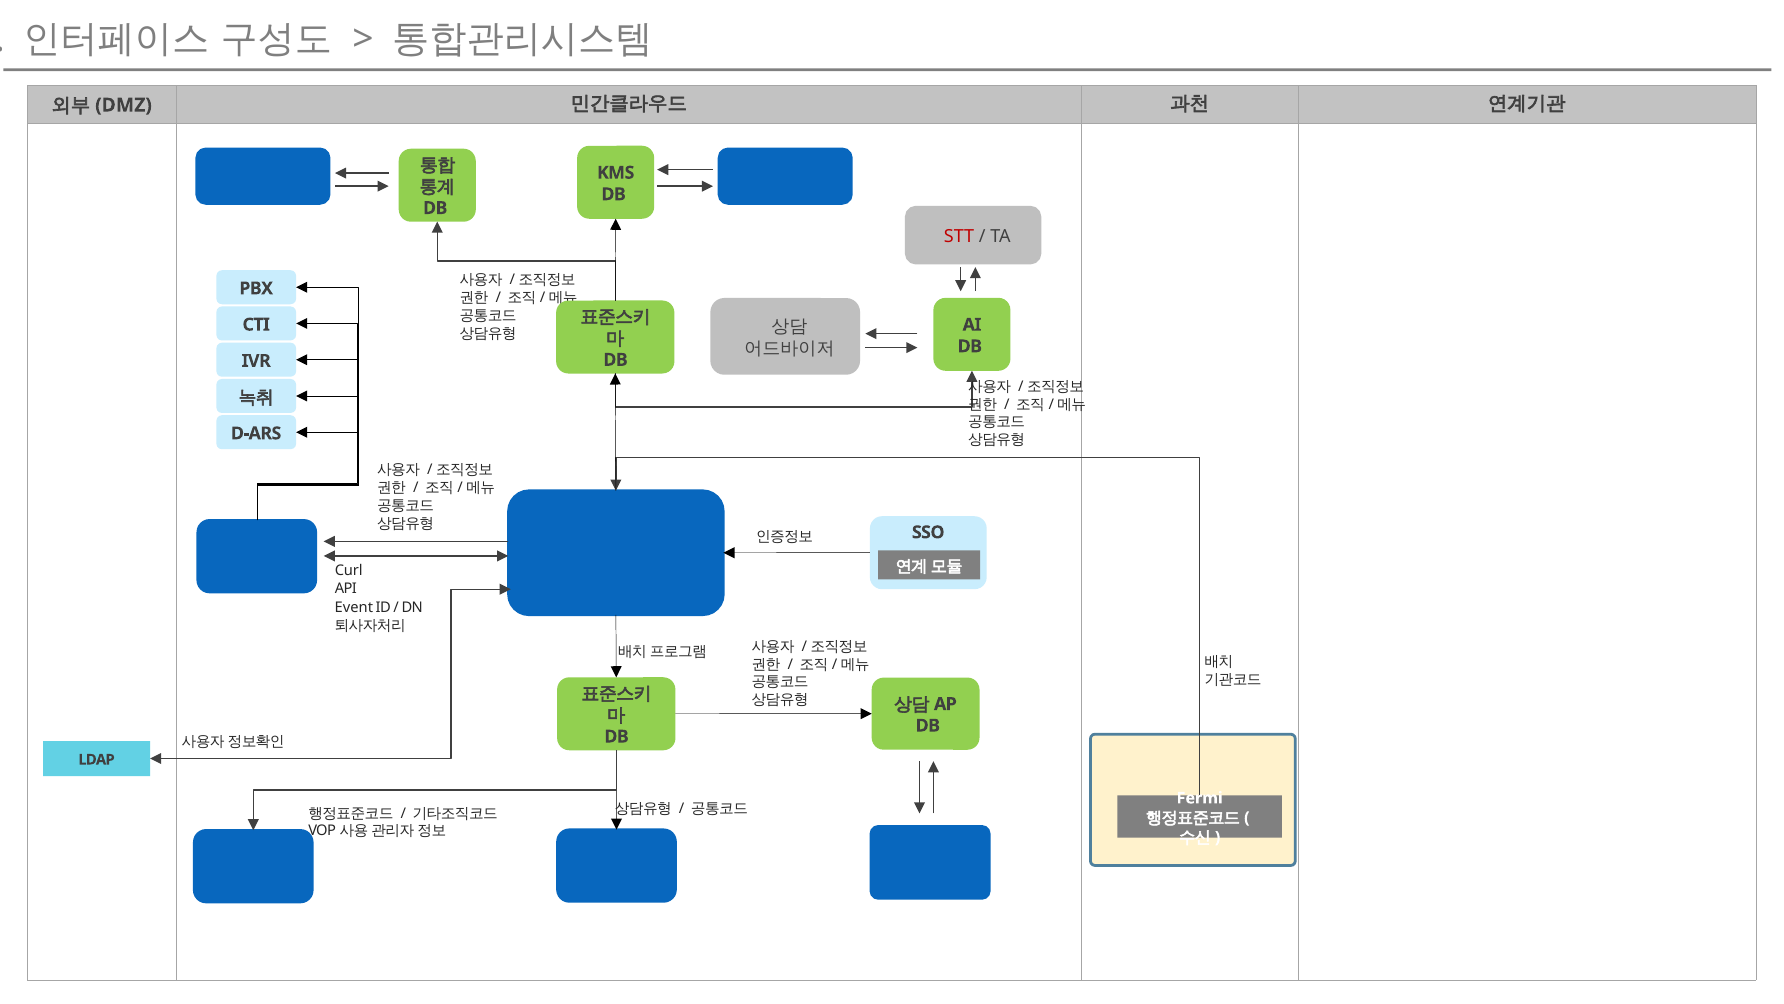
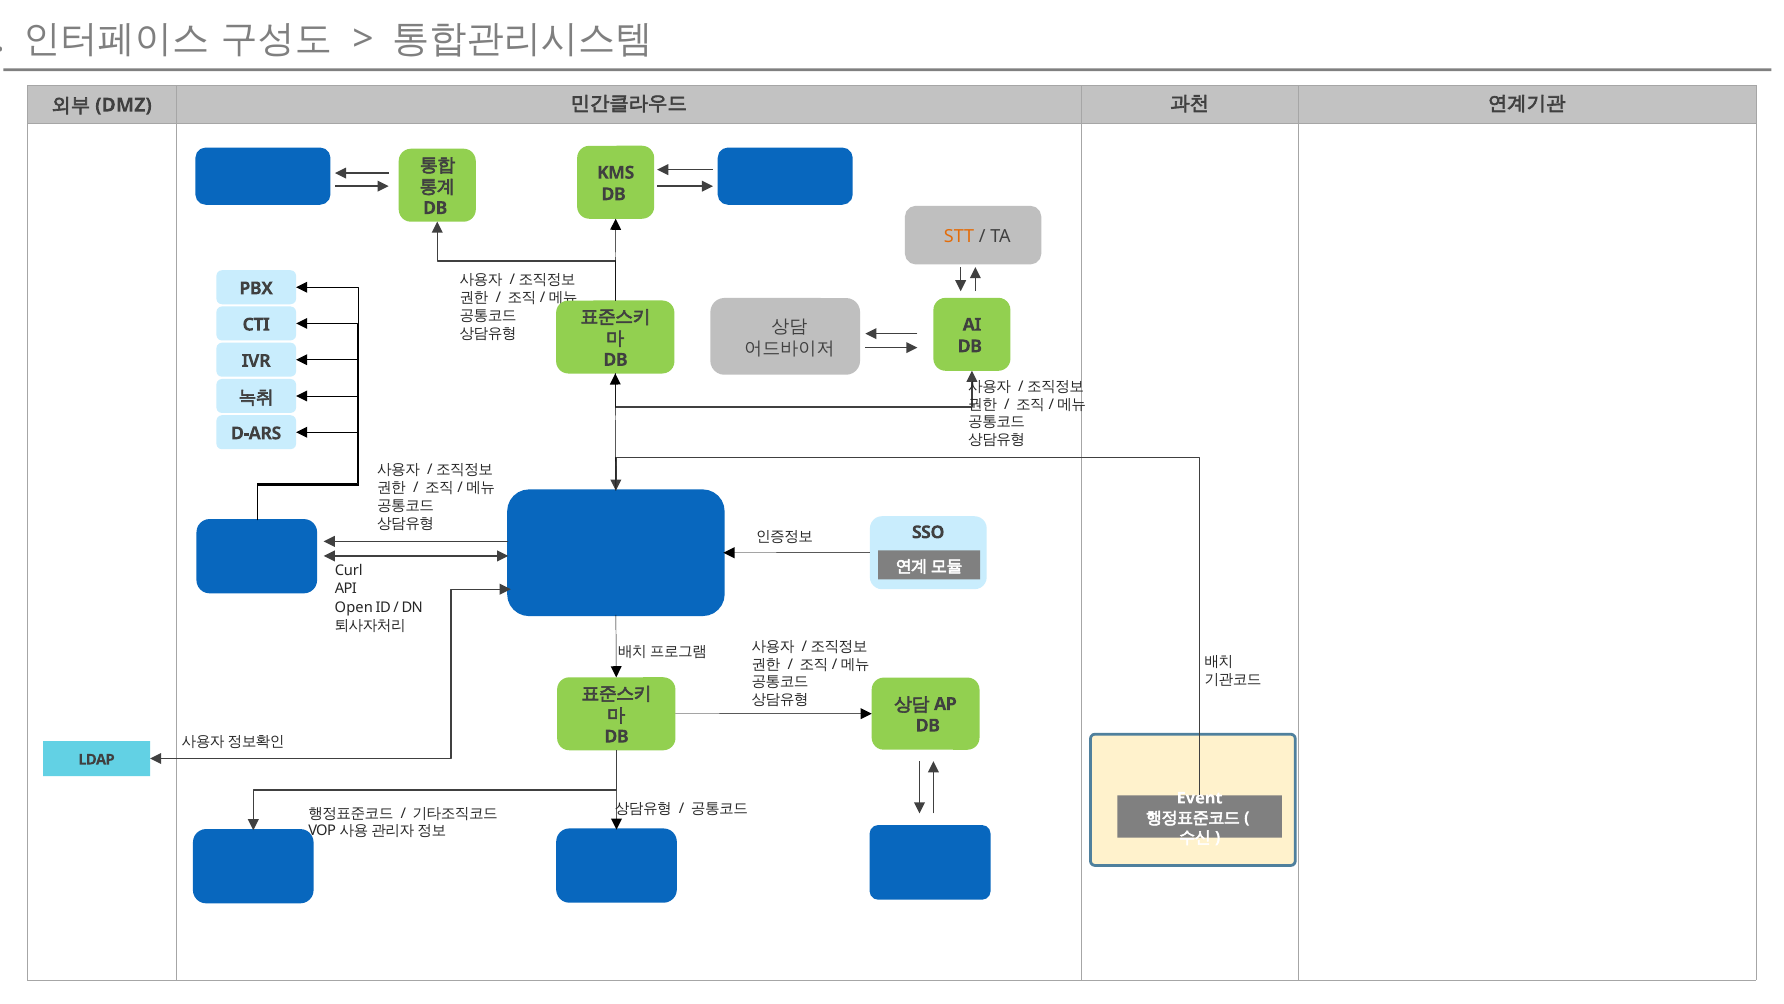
STT colour: red -> orange
Event: Event -> Open
Fermi: Fermi -> Event
